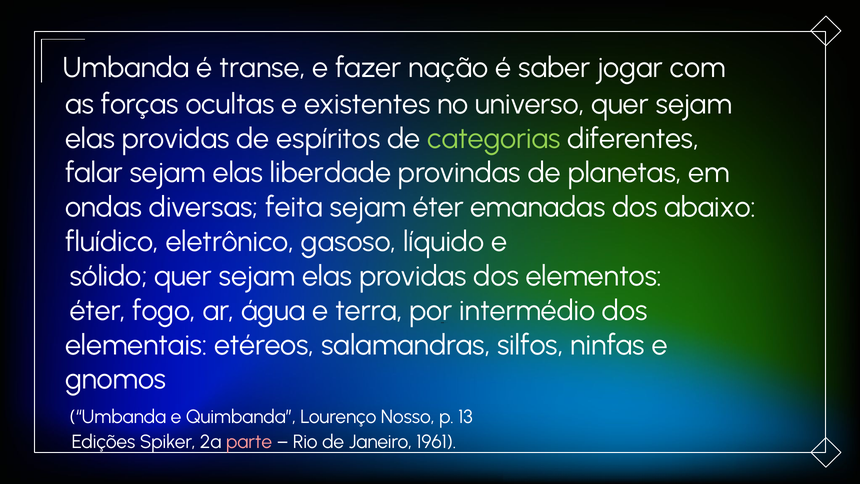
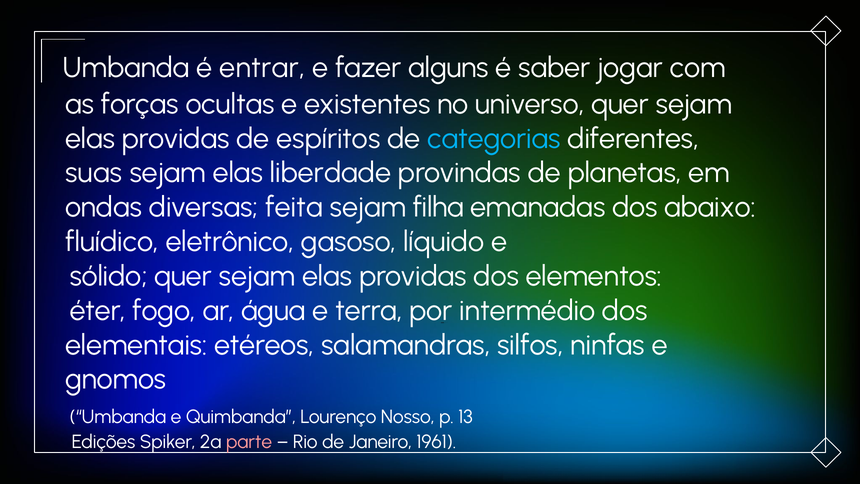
transe: transe -> entrar
nação: nação -> alguns
categorias colour: light green -> light blue
falar: falar -> suas
sejam éter: éter -> filha
